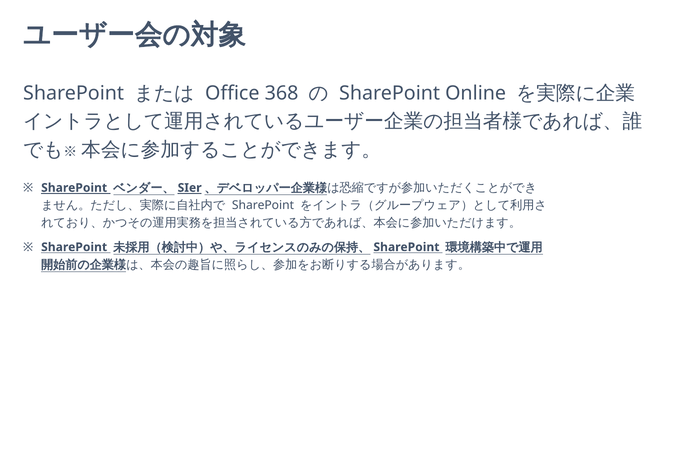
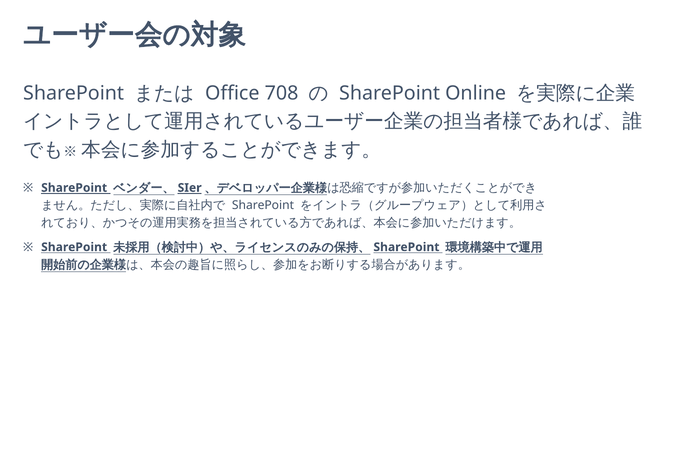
368: 368 -> 708
